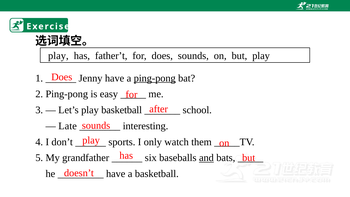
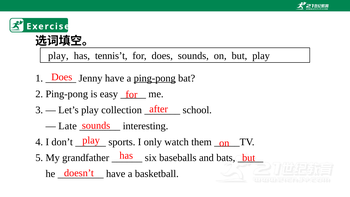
father’t: father’t -> tennis’t
play basketball: basketball -> collection
and underline: present -> none
